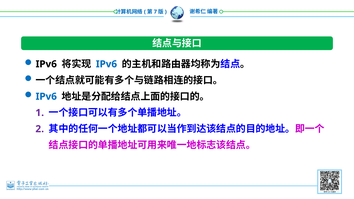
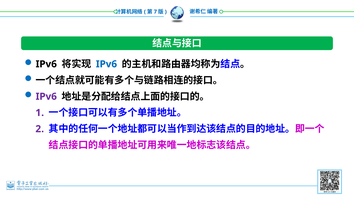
IPv6 at (46, 97) colour: blue -> purple
